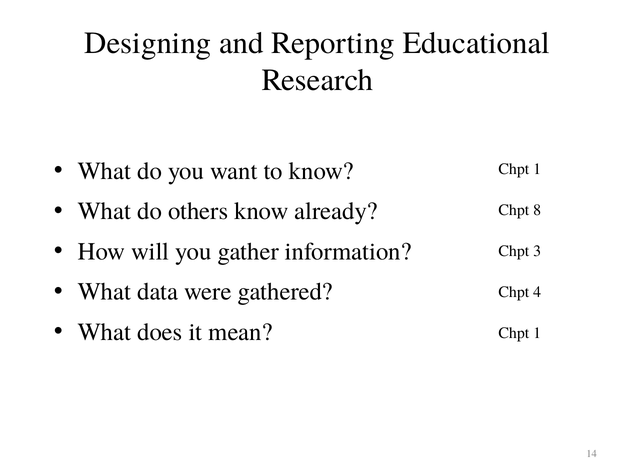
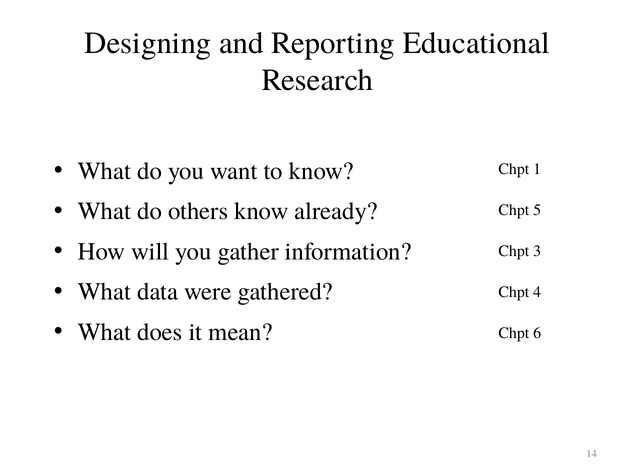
8: 8 -> 5
1 at (537, 333): 1 -> 6
